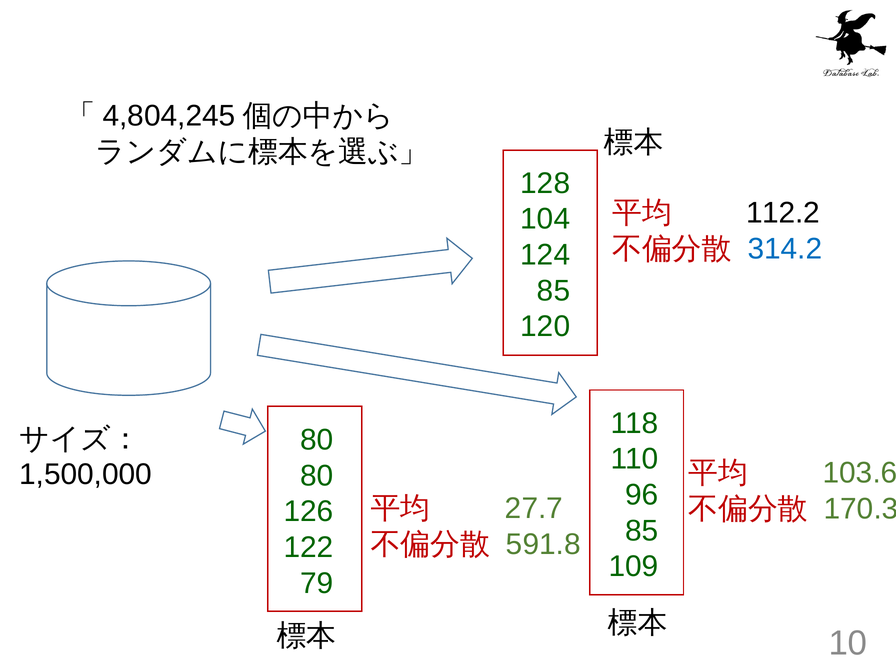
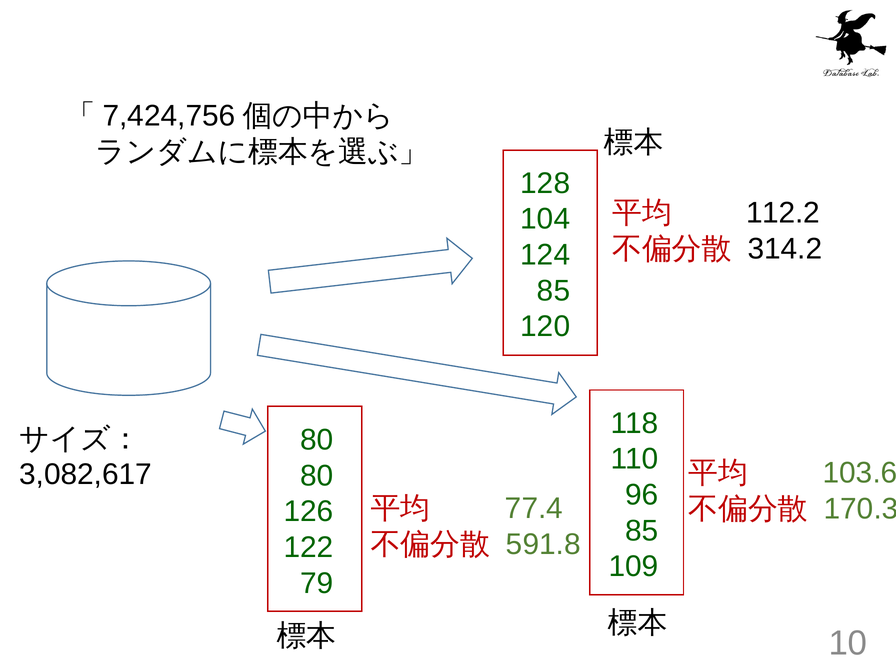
4,804,245: 4,804,245 -> 7,424,756
314.2 colour: blue -> black
1,500,000: 1,500,000 -> 3,082,617
27.7: 27.7 -> 77.4
